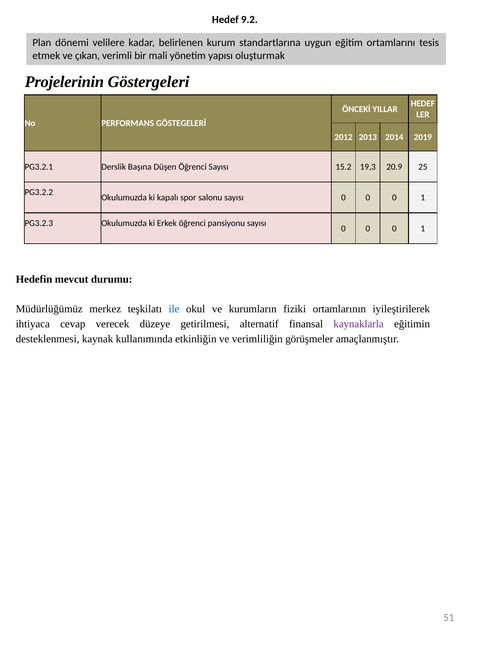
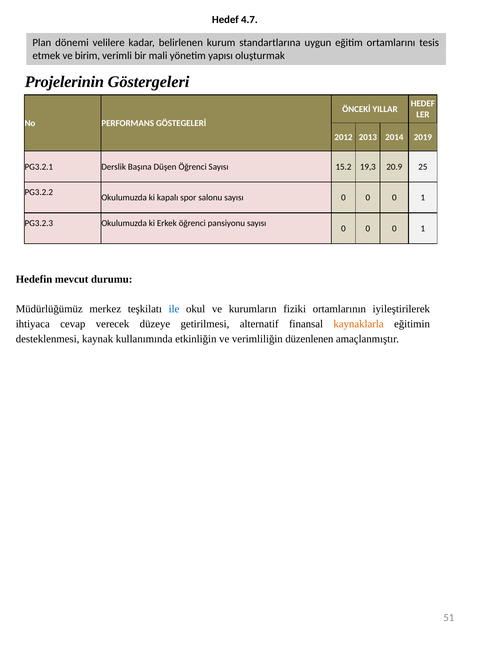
9.2: 9.2 -> 4.7
çıkan: çıkan -> birim
kaynaklarla colour: purple -> orange
görüşmeler: görüşmeler -> düzenlenen
